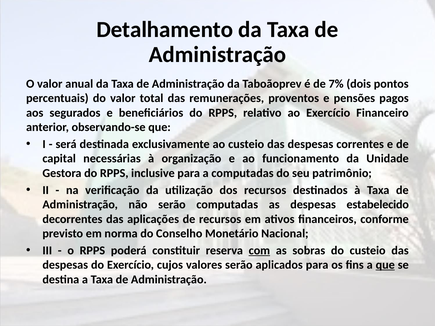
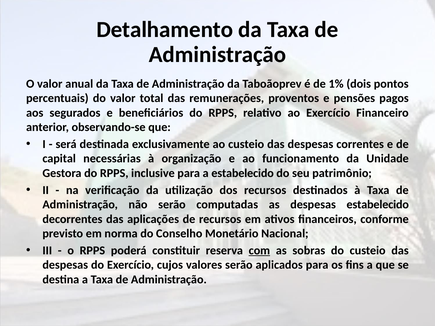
7%: 7% -> 1%
a computadas: computadas -> estabelecido
que at (385, 265) underline: present -> none
